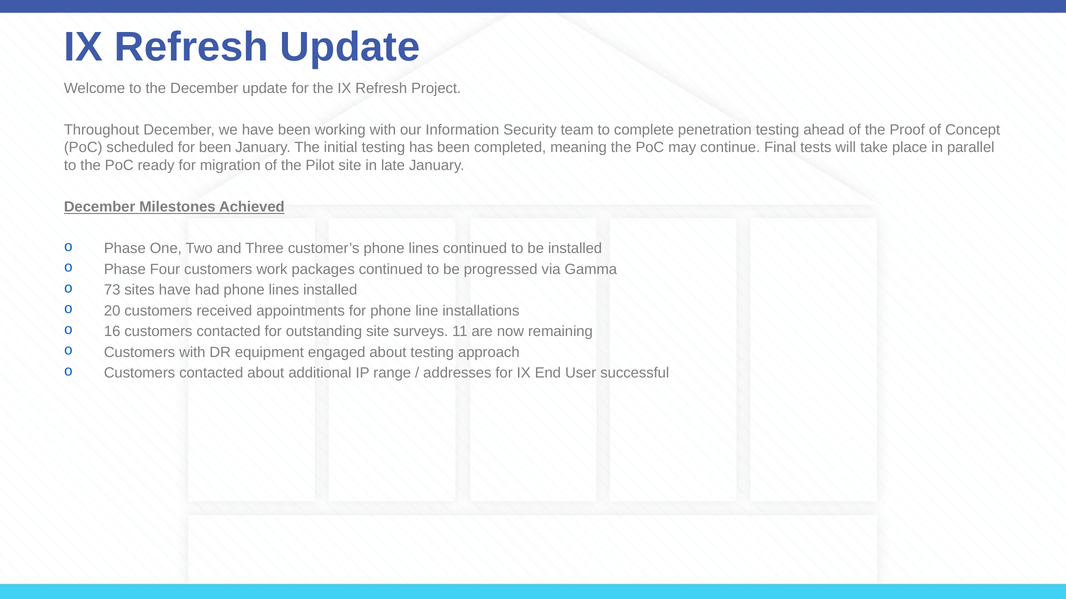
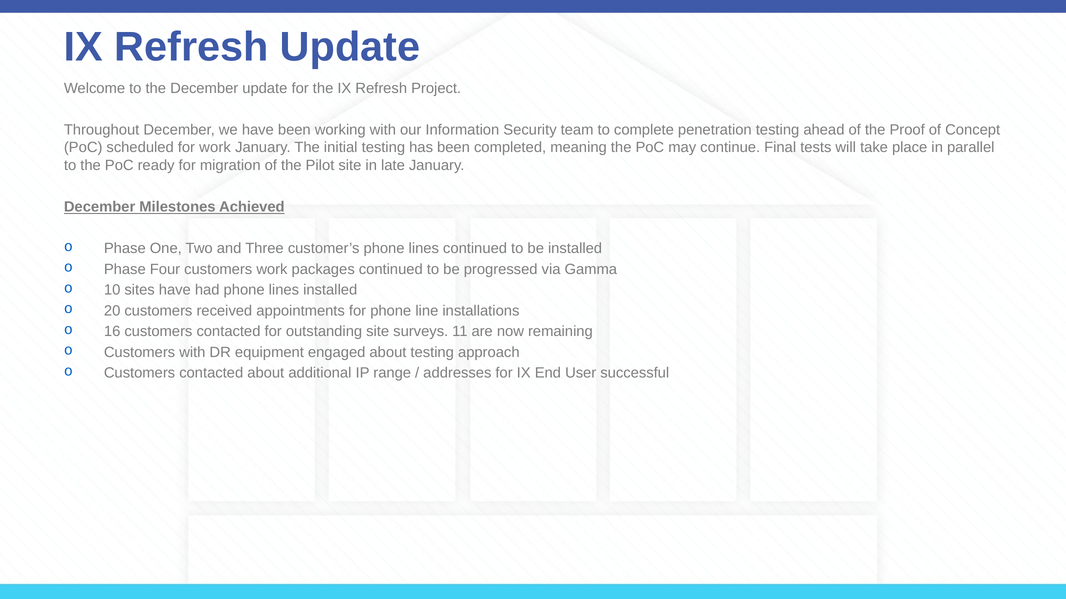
for been: been -> work
73: 73 -> 10
